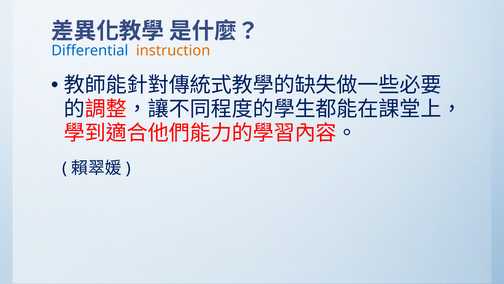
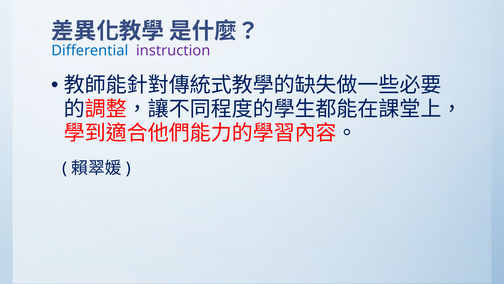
instruction colour: orange -> purple
